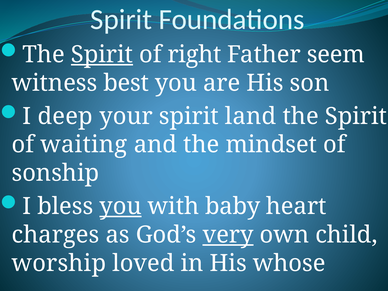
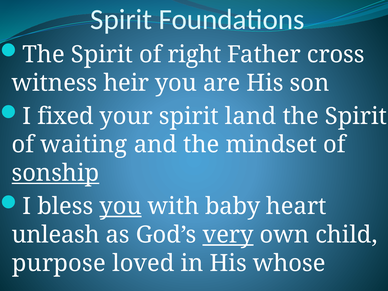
Spirit at (102, 54) underline: present -> none
seem: seem -> cross
best: best -> heir
deep: deep -> fixed
sonship underline: none -> present
charges: charges -> unleash
worship: worship -> purpose
